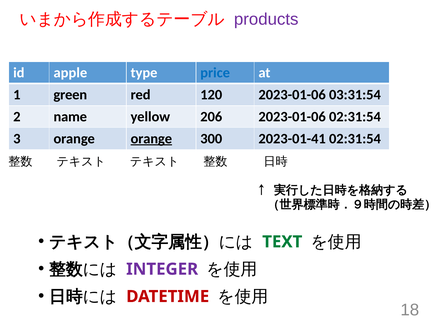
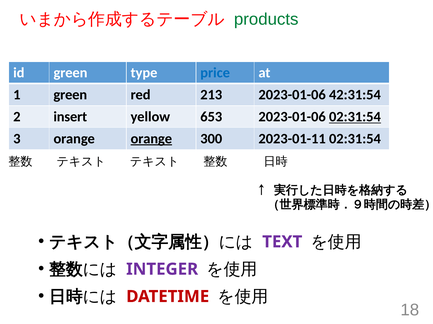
products colour: purple -> green
id apple: apple -> green
120: 120 -> 213
03:31:54: 03:31:54 -> 42:31:54
name: name -> insert
206: 206 -> 653
02:31:54 at (355, 117) underline: none -> present
2023-01-41: 2023-01-41 -> 2023-01-11
TEXT colour: green -> purple
